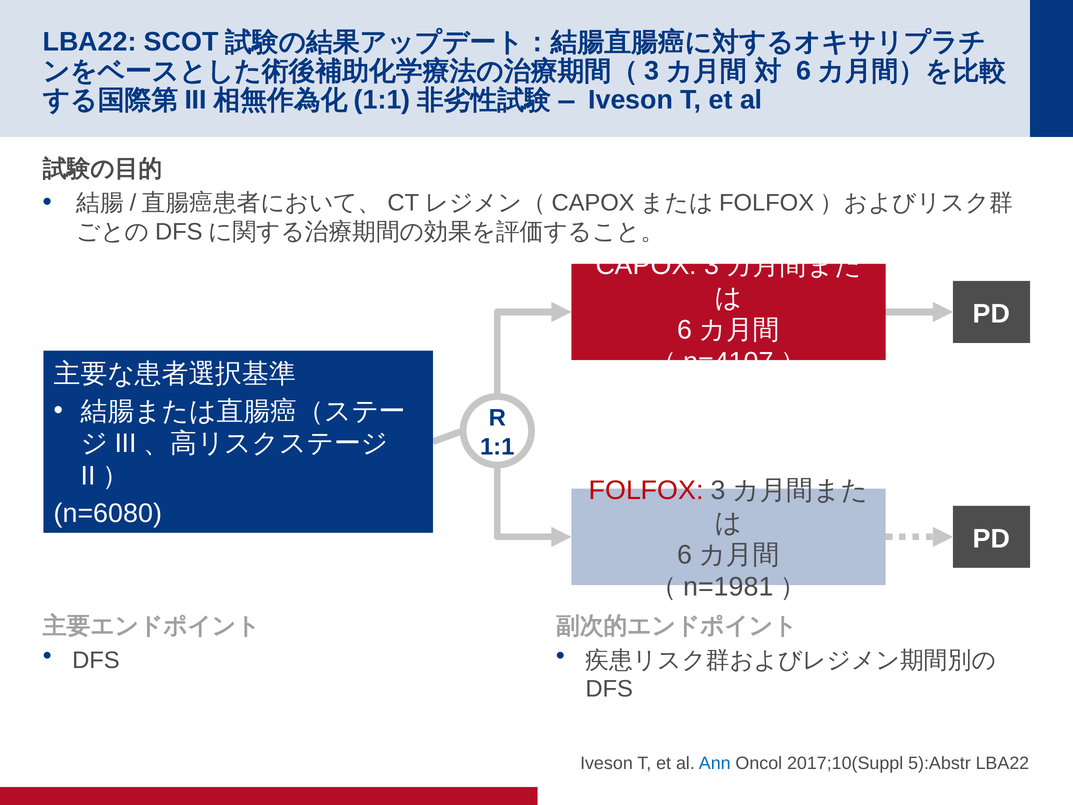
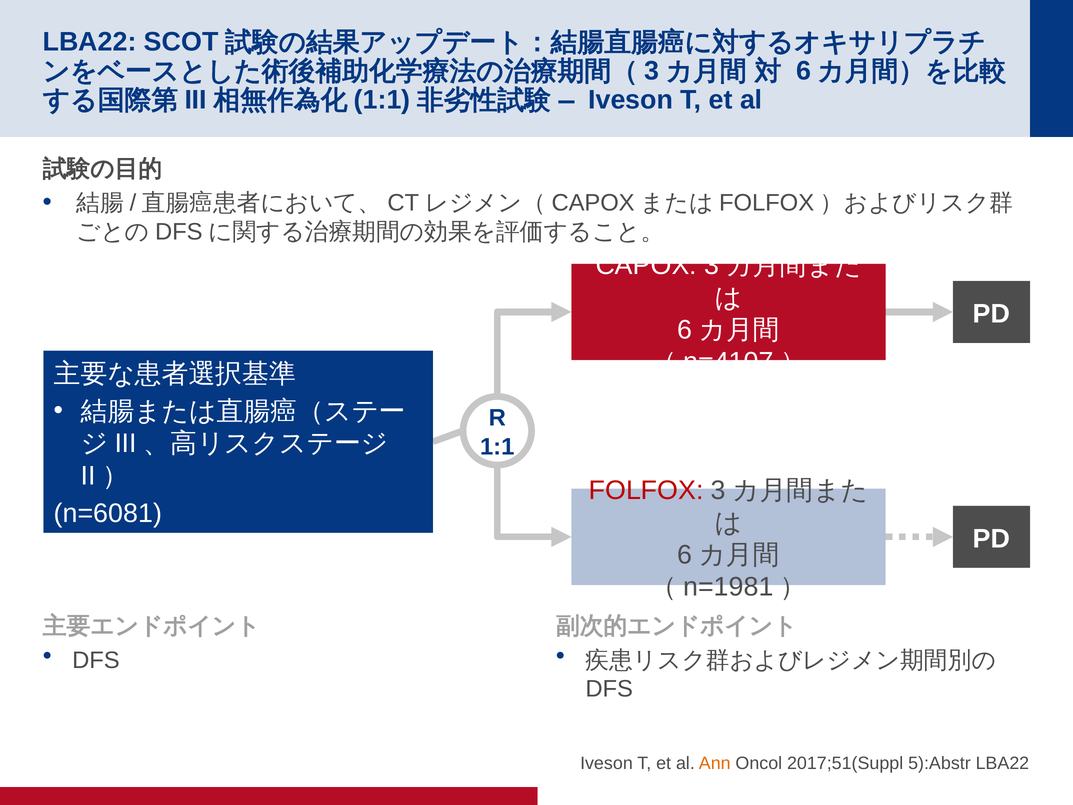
n=6080: n=6080 -> n=6081
Ann colour: blue -> orange
2017;10(Suppl: 2017;10(Suppl -> 2017;51(Suppl
